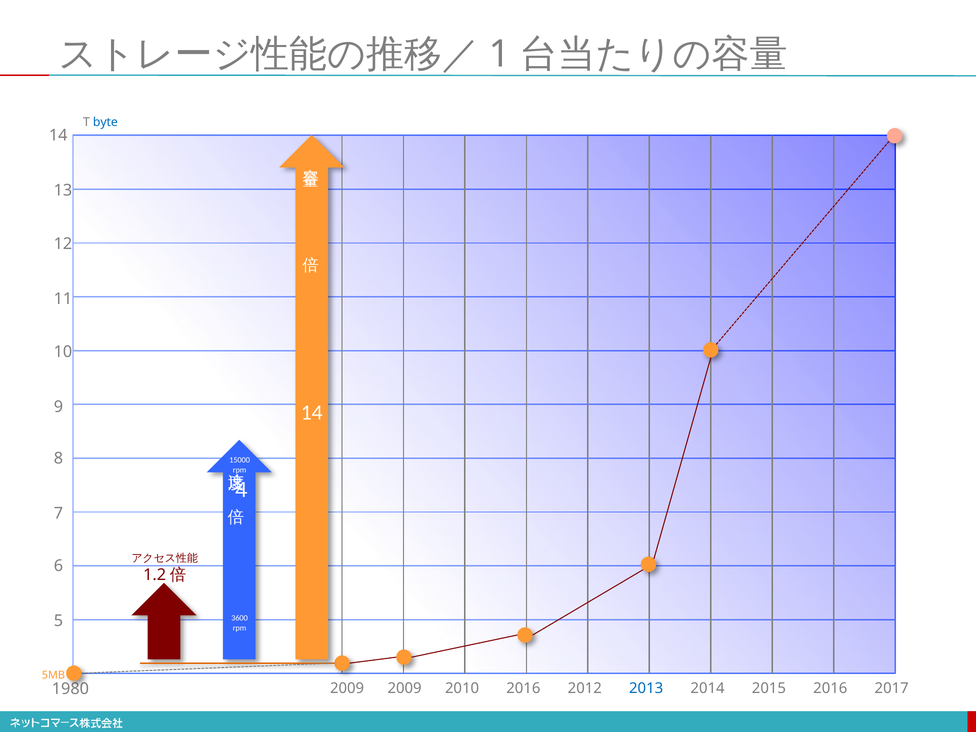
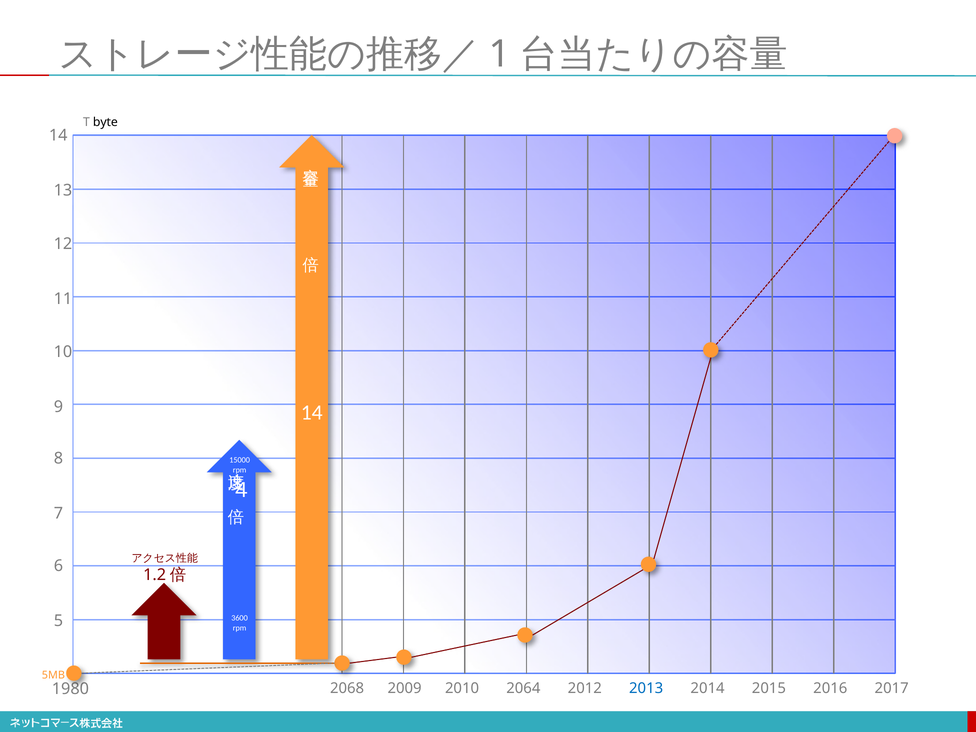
byte colour: blue -> black
2009 at (347, 688): 2009 -> 2068
2010 2016: 2016 -> 2064
